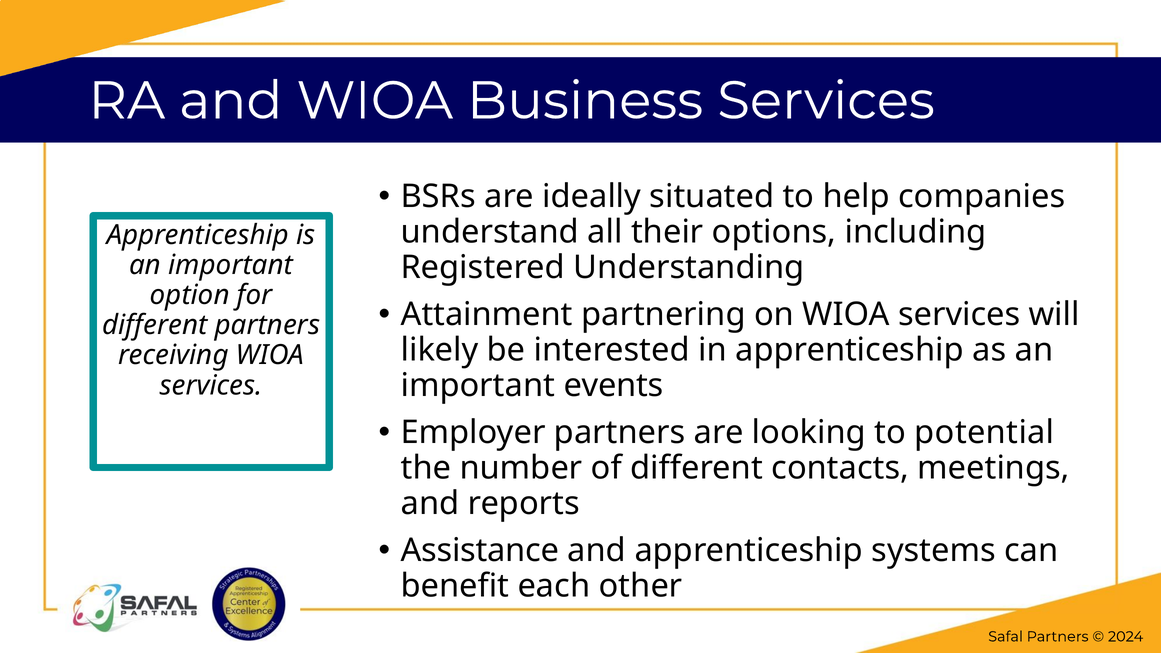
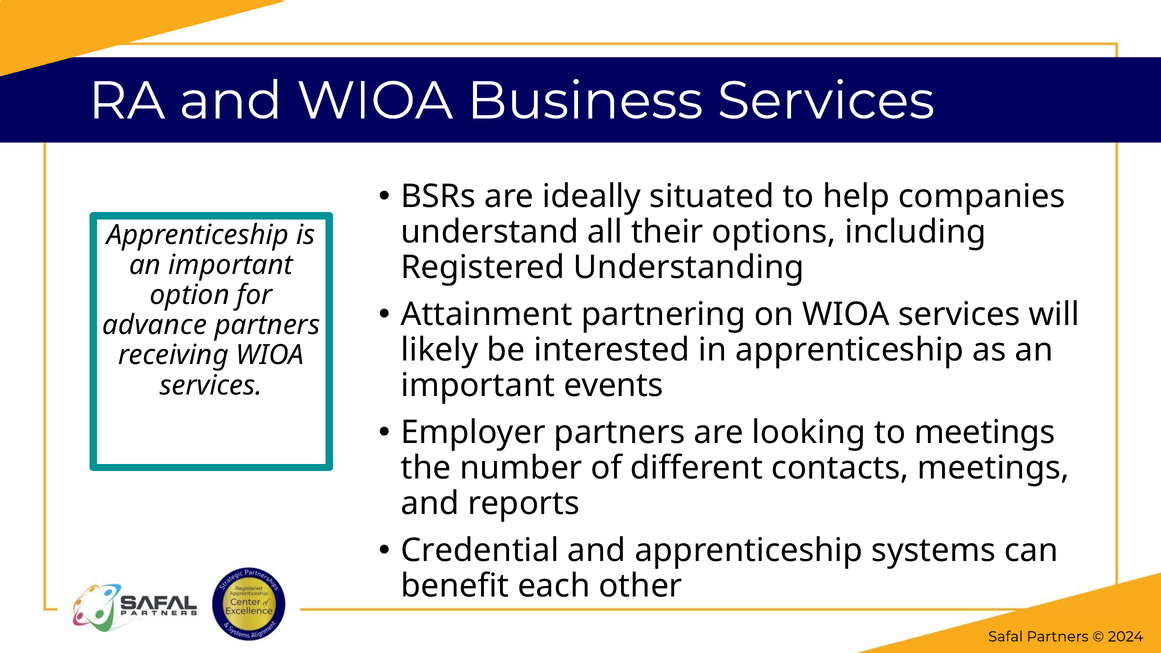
different at (155, 325): different -> advance
to potential: potential -> meetings
Assistance: Assistance -> Credential
